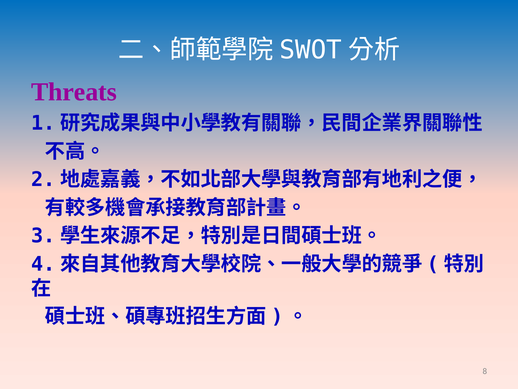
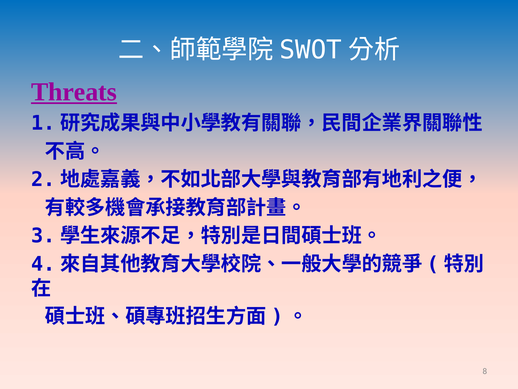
Threats underline: none -> present
